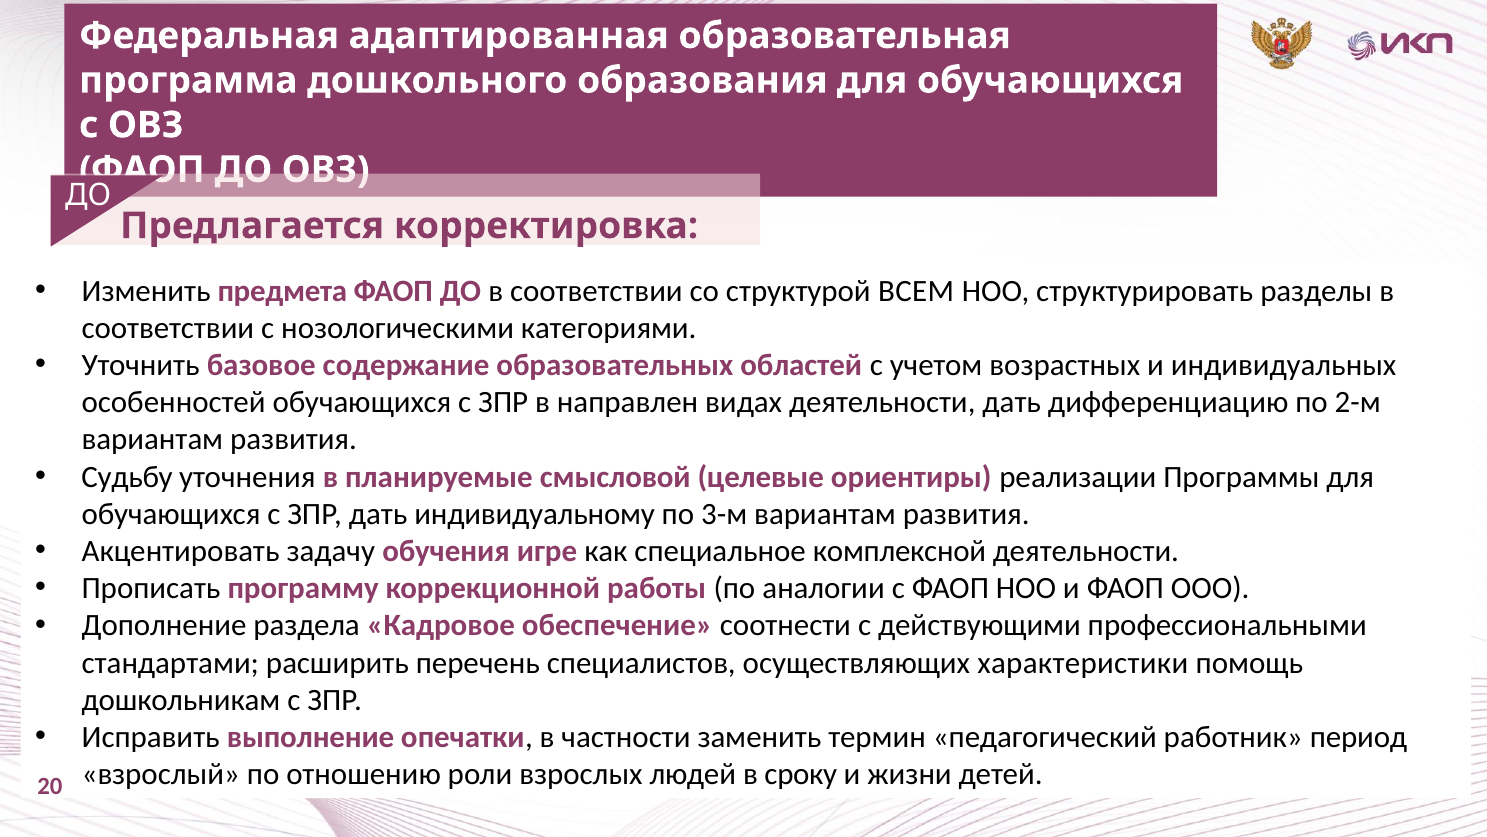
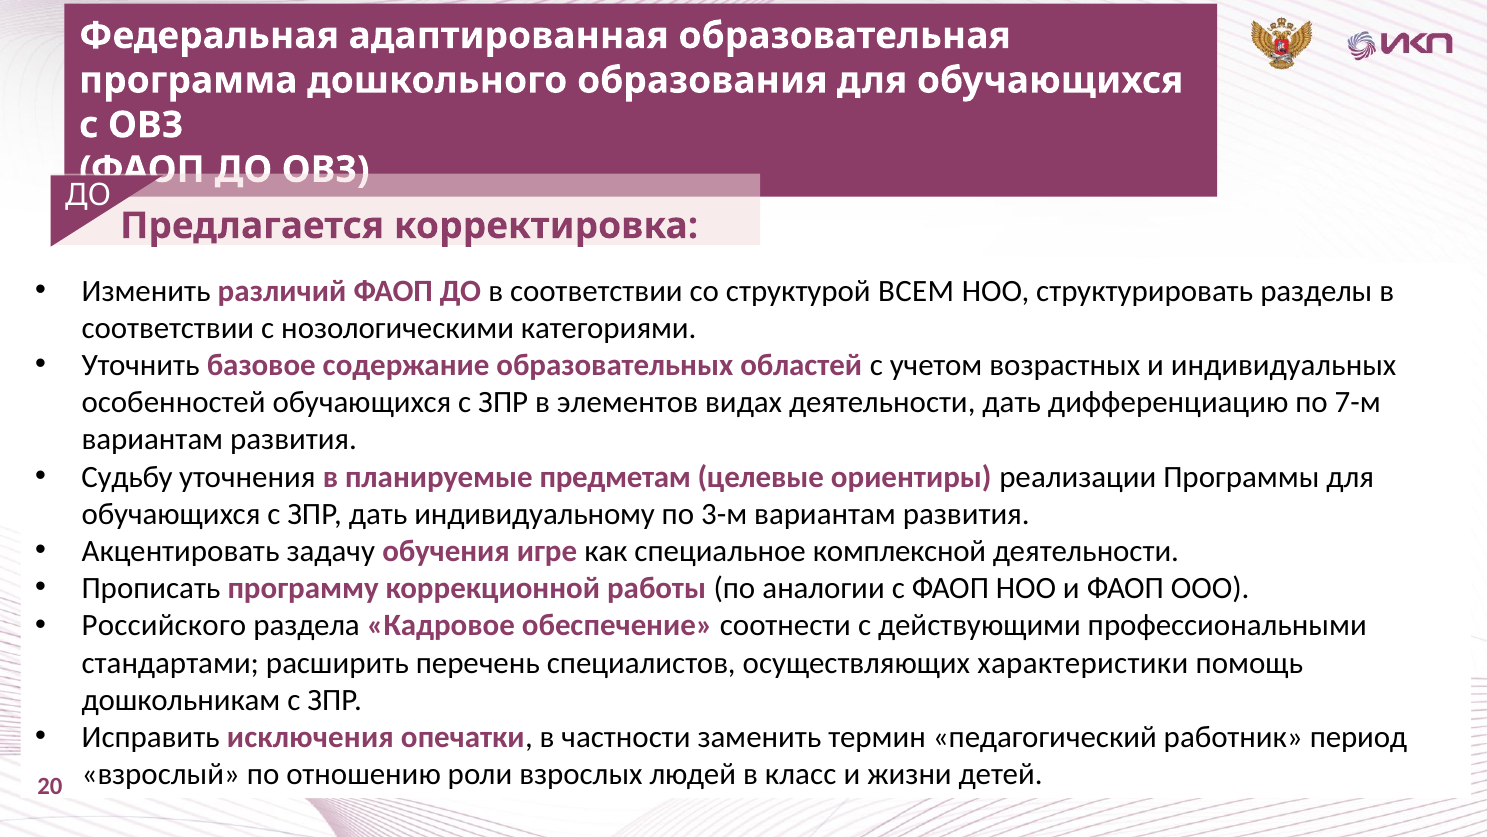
предмета: предмета -> различий
направлен: направлен -> элементов
2-м: 2-м -> 7-м
смысловой: смысловой -> предметам
Дополнение: Дополнение -> Российского
выполнение: выполнение -> исключения
сроку: сроку -> класс
